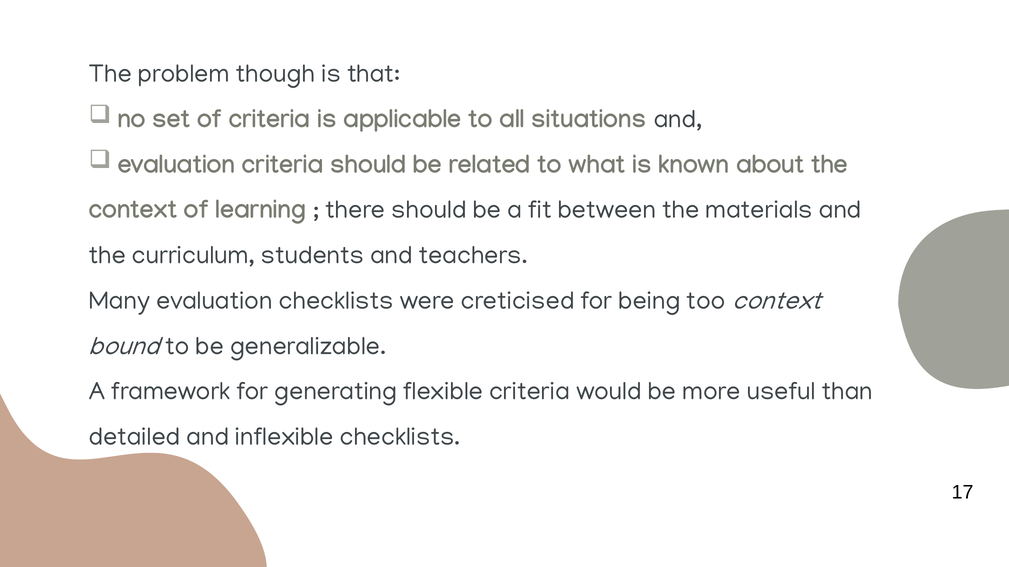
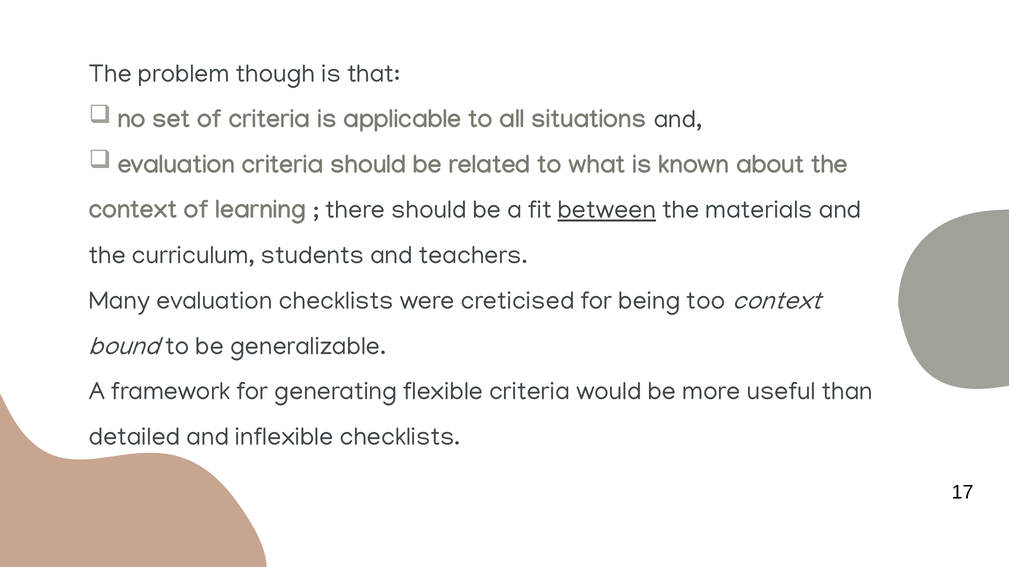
between underline: none -> present
